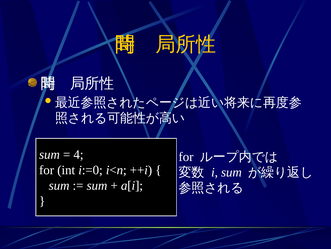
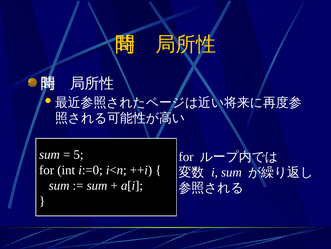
4: 4 -> 5
